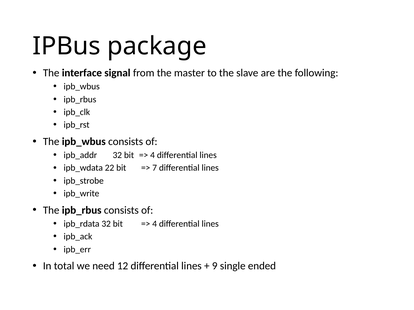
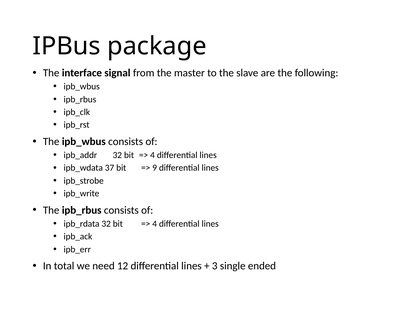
22: 22 -> 37
7: 7 -> 9
9: 9 -> 3
